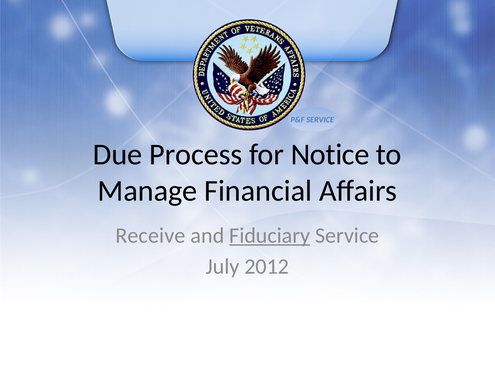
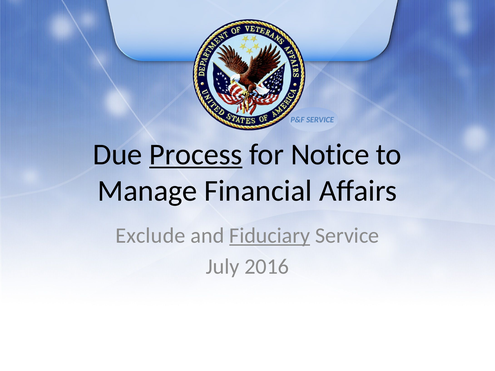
Process underline: none -> present
Receive: Receive -> Exclude
2012: 2012 -> 2016
